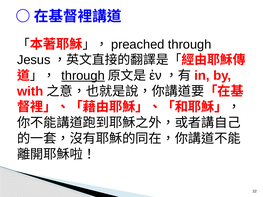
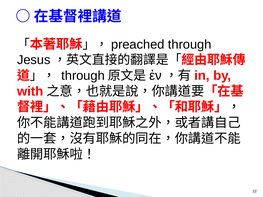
through at (83, 76) underline: present -> none
